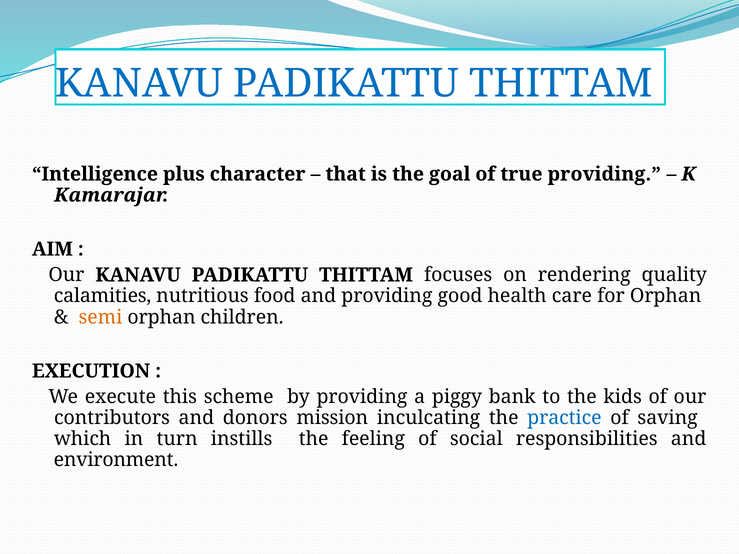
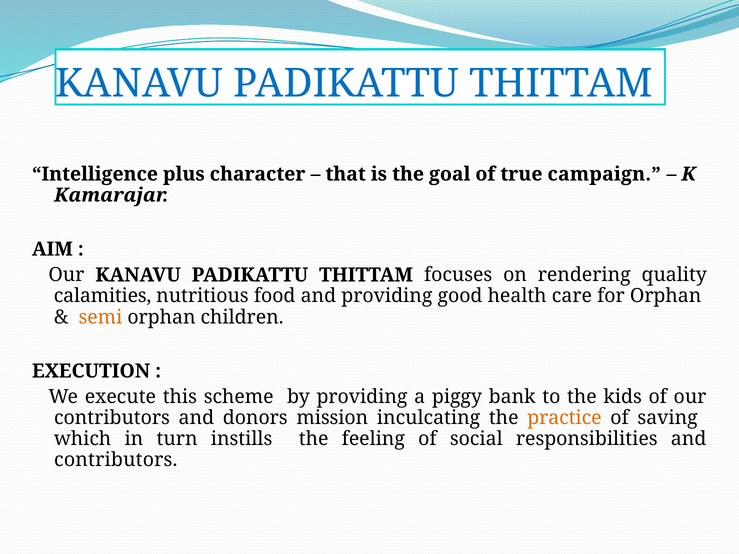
true providing: providing -> campaign
practice colour: blue -> orange
environment at (116, 460): environment -> contributors
